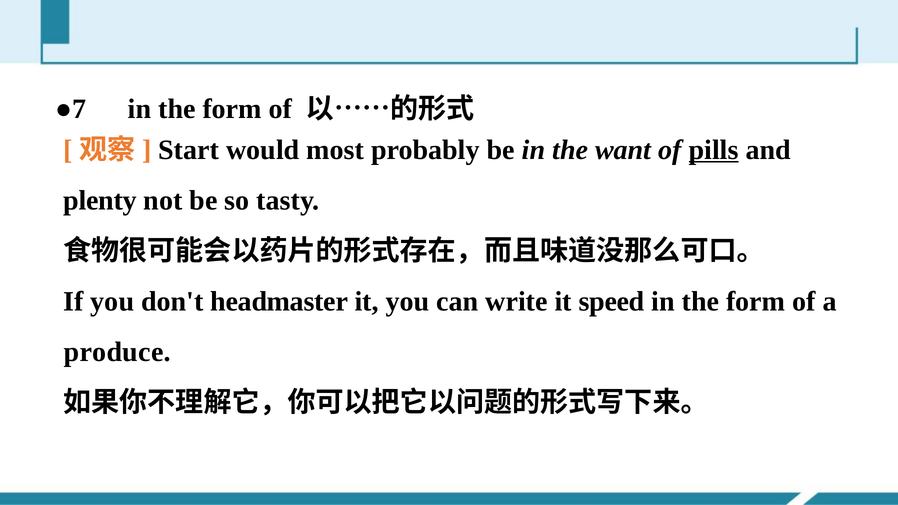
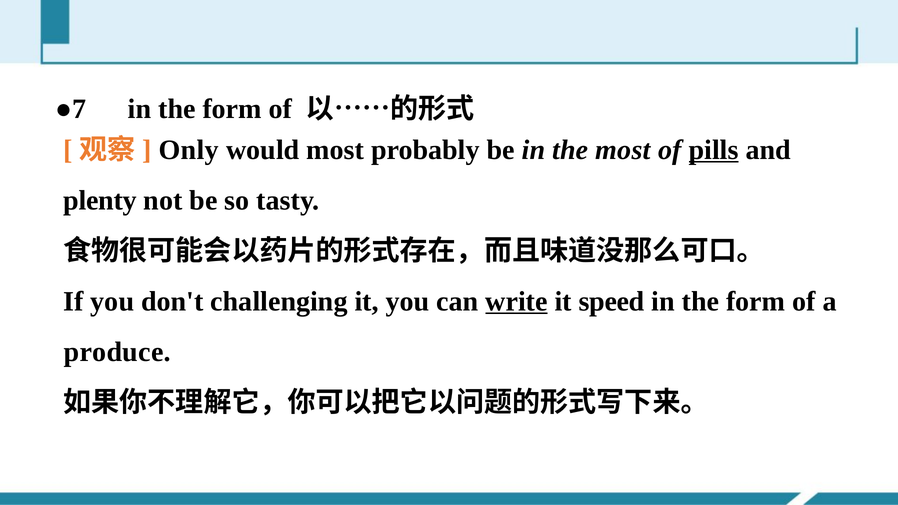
Start: Start -> Only
the want: want -> most
headmaster: headmaster -> challenging
write underline: none -> present
